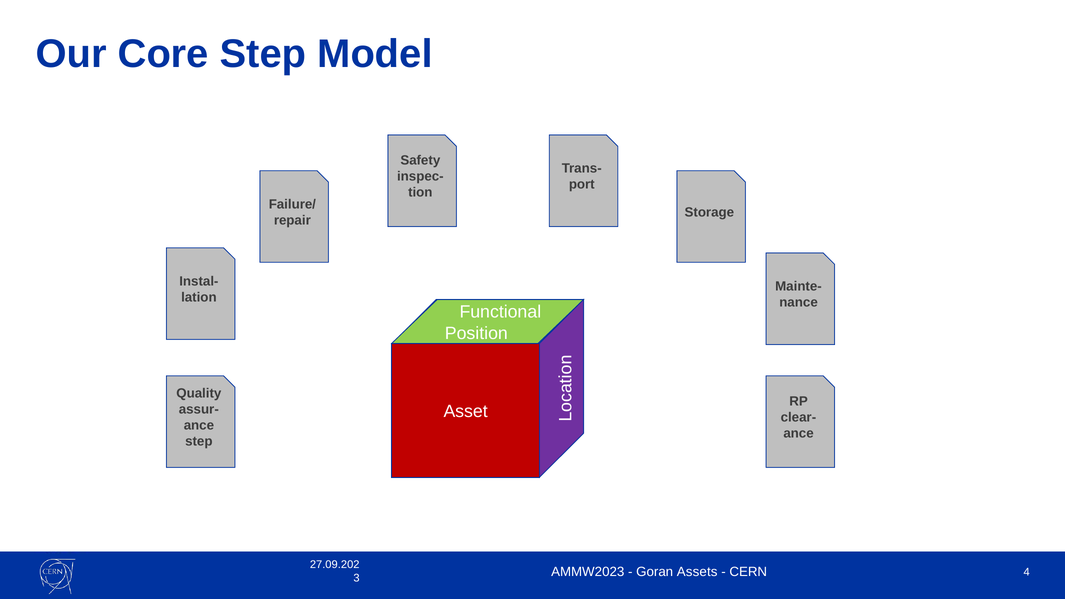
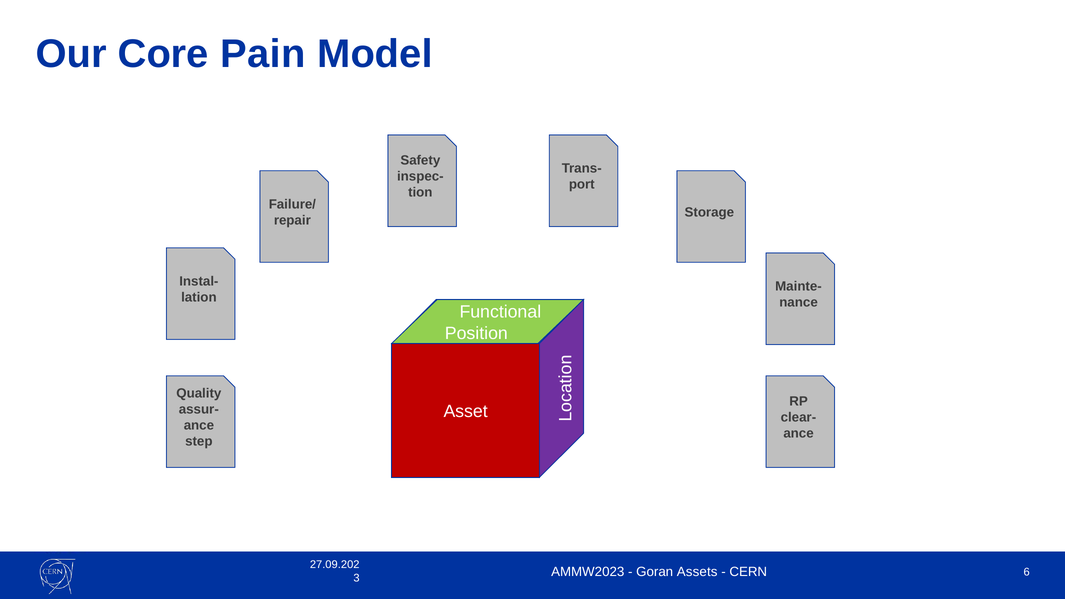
Core Step: Step -> Pain
4: 4 -> 6
